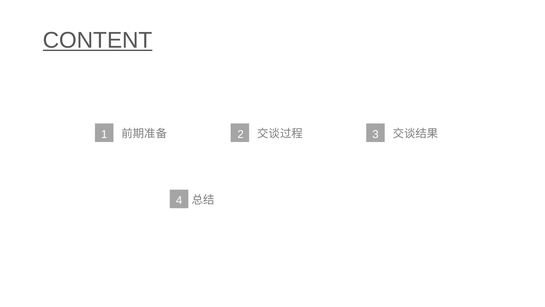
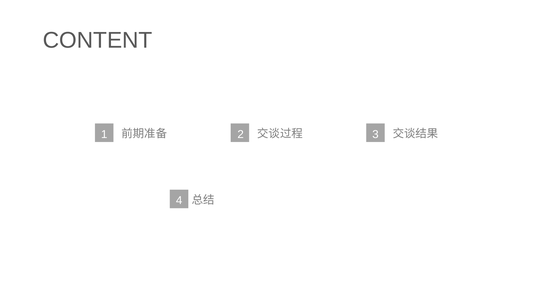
CONTENT underline: present -> none
